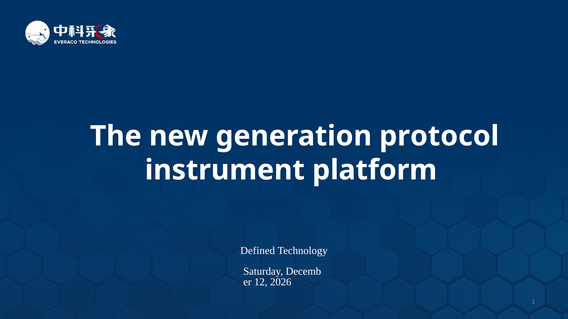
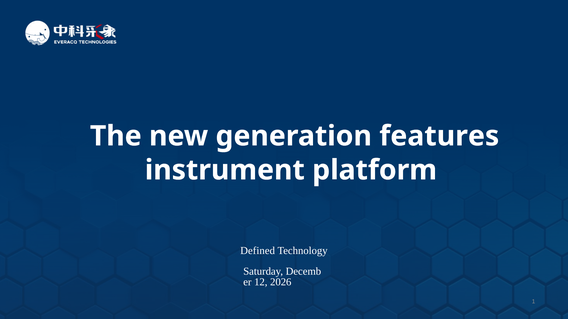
protocol: protocol -> features
